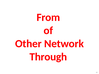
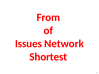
Other: Other -> Issues
Through: Through -> Shortest
